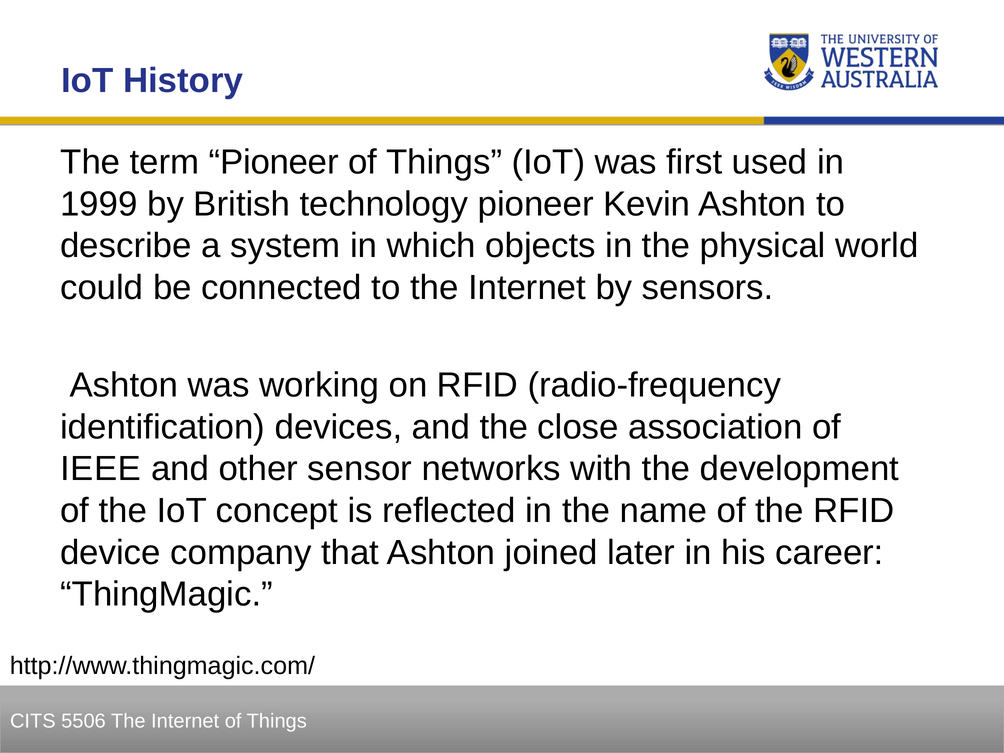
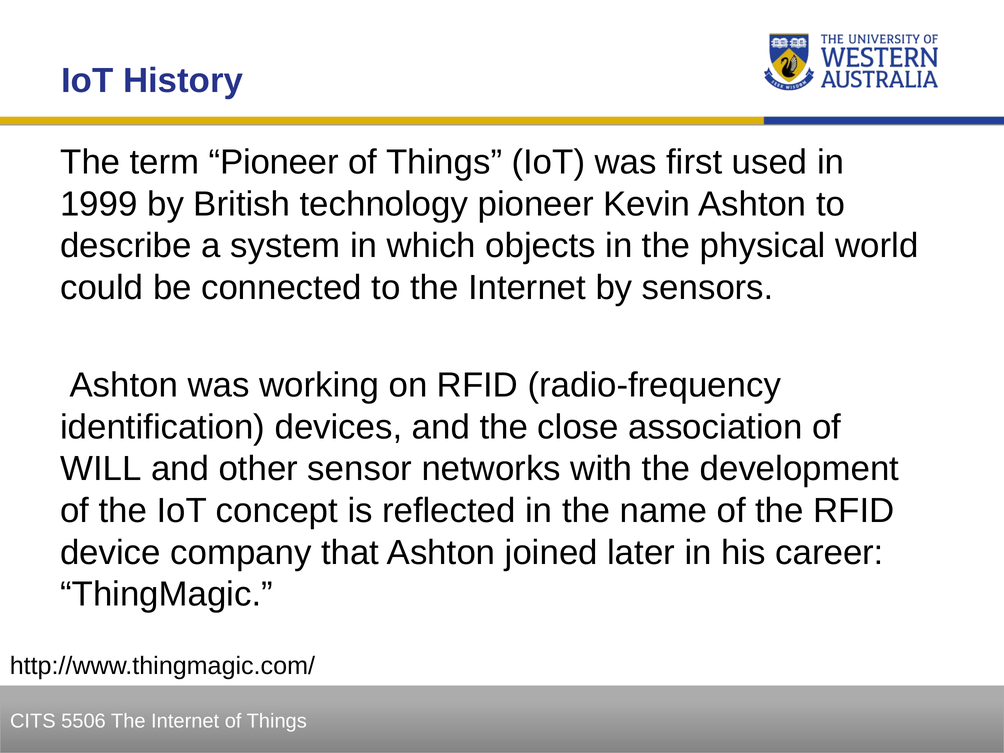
IEEE: IEEE -> WILL
